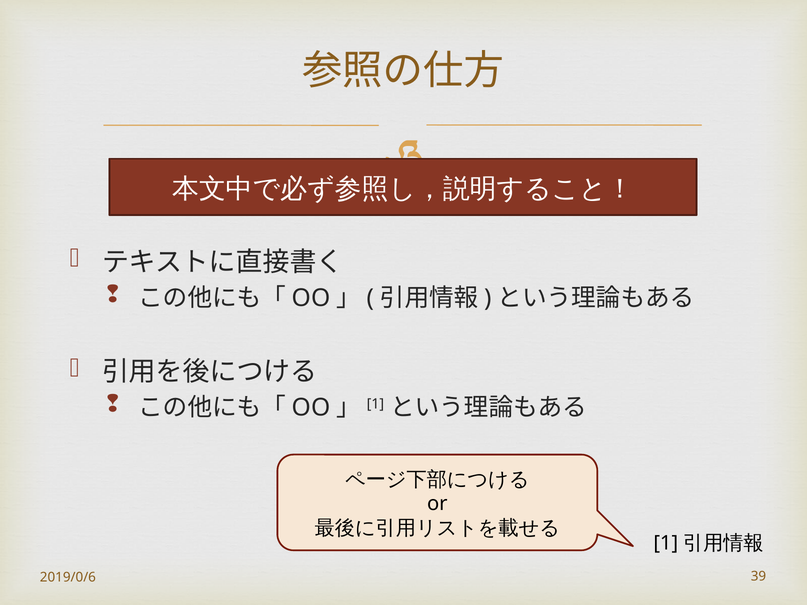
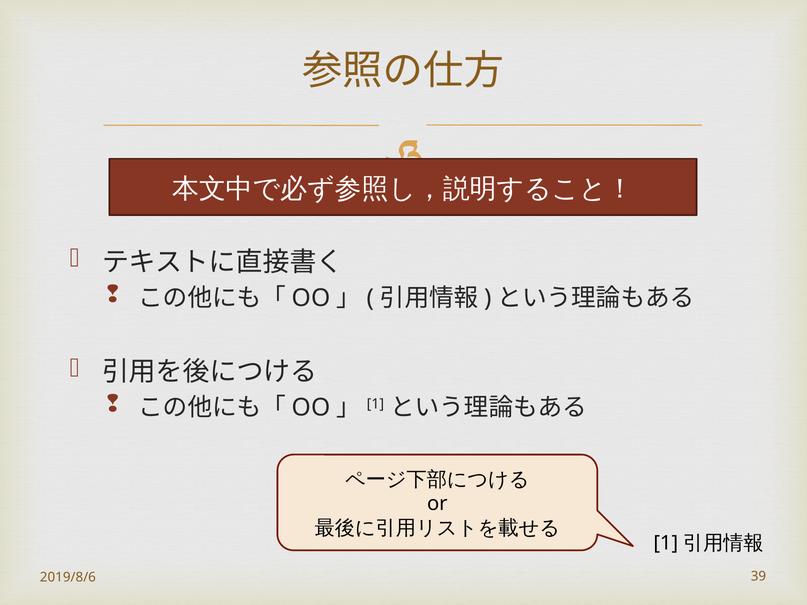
2019/0/6: 2019/0/6 -> 2019/8/6
